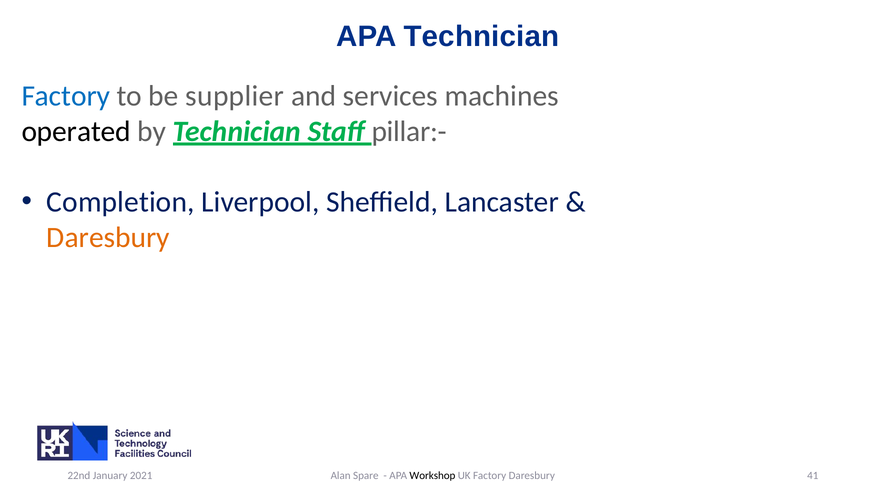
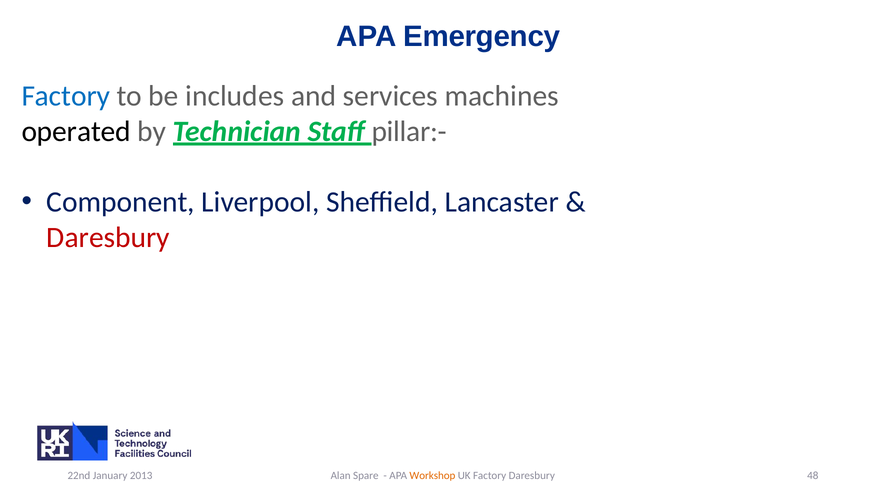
APA Technician: Technician -> Emergency
supplier: supplier -> includes
Completion: Completion -> Component
Daresbury at (108, 238) colour: orange -> red
2021: 2021 -> 2013
Workshop colour: black -> orange
41: 41 -> 48
